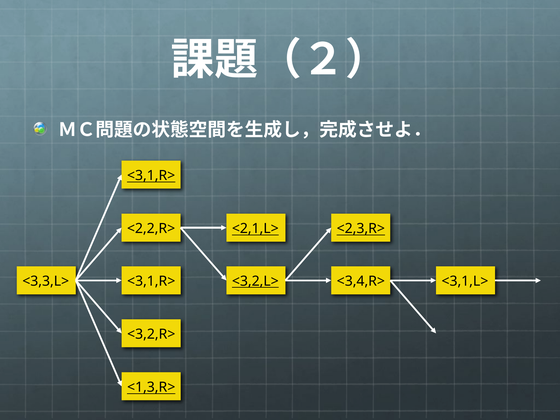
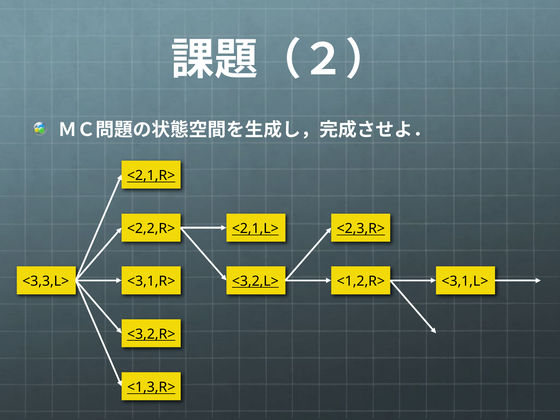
<3,1,R> at (151, 176): <3,1,R> -> <2,1,R>
<3,4,R>: <3,4,R> -> <1,2,R>
<3,2,R> underline: none -> present
